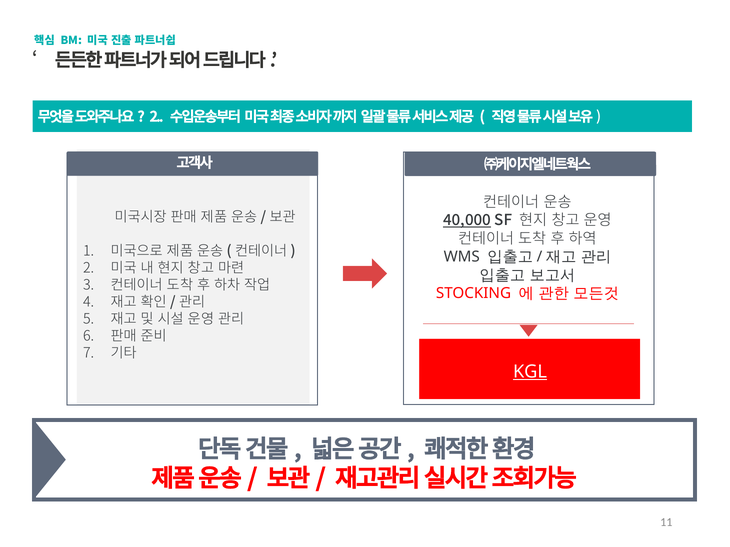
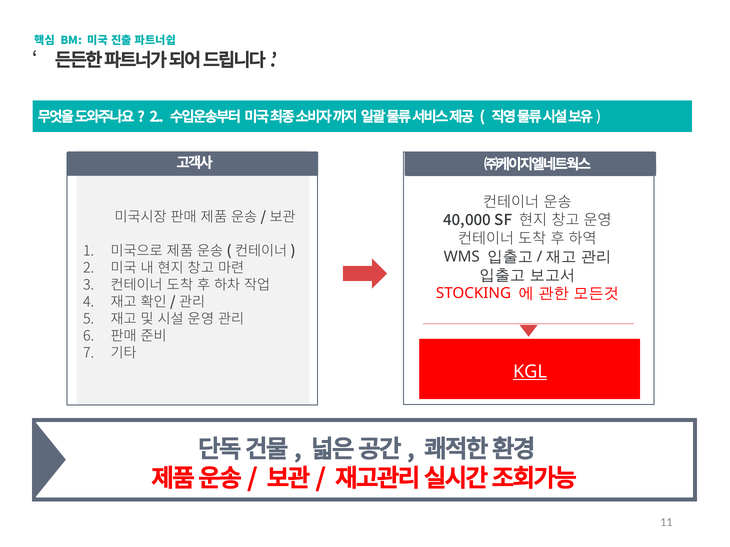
40,000 underline: present -> none
